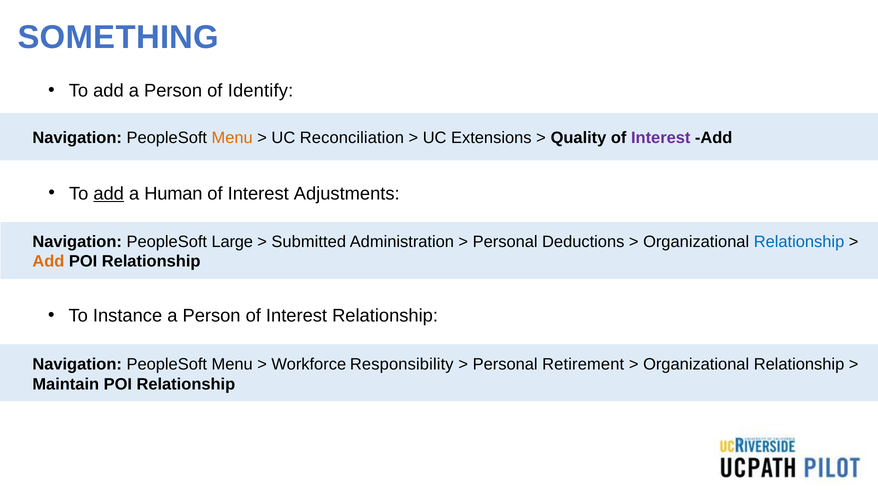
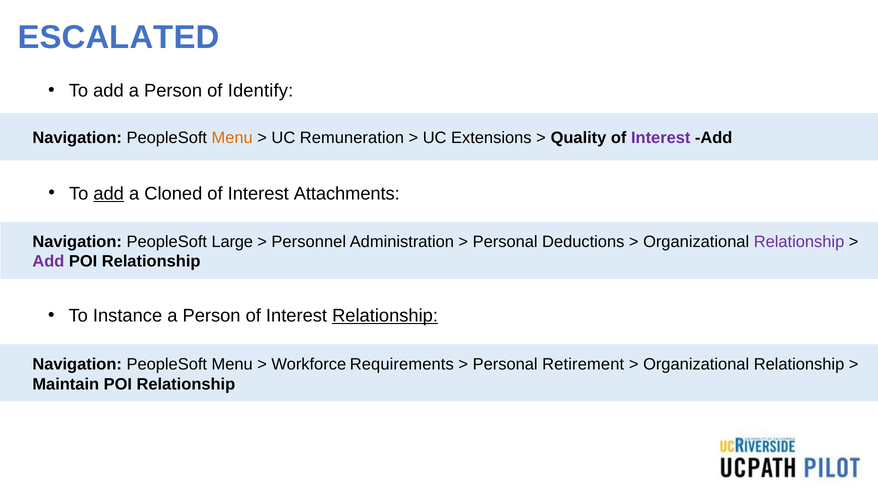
SOMETHING: SOMETHING -> ESCALATED
Reconciliation: Reconciliation -> Remuneration
Human: Human -> Cloned
Adjustments: Adjustments -> Attachments
Submitted: Submitted -> Personnel
Relationship at (799, 242) colour: blue -> purple
Add at (48, 261) colour: orange -> purple
Relationship at (385, 316) underline: none -> present
Responsibility: Responsibility -> Requirements
